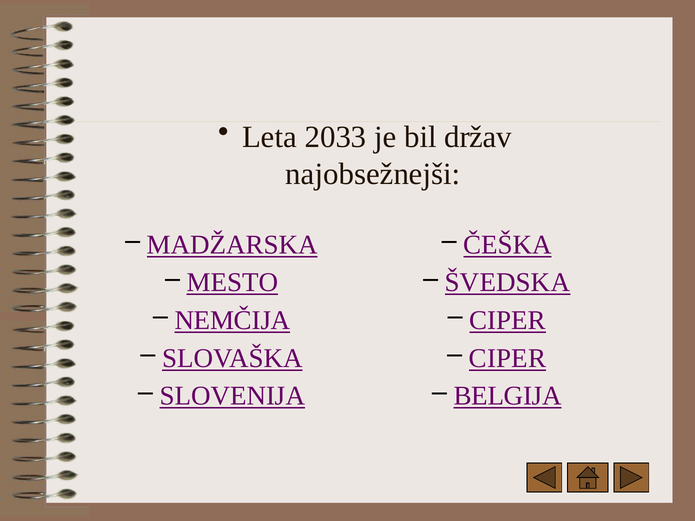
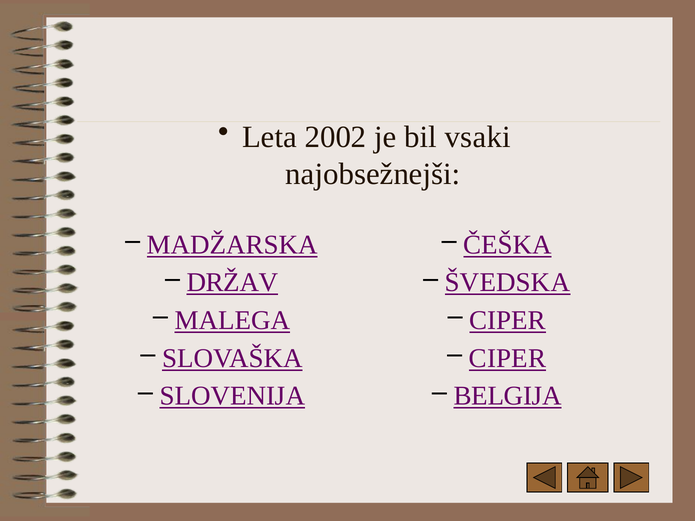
2033: 2033 -> 2002
držav: držav -> vsaki
MESTO: MESTO -> DRŽAV
NEMČIJA: NEMČIJA -> MALEGA
